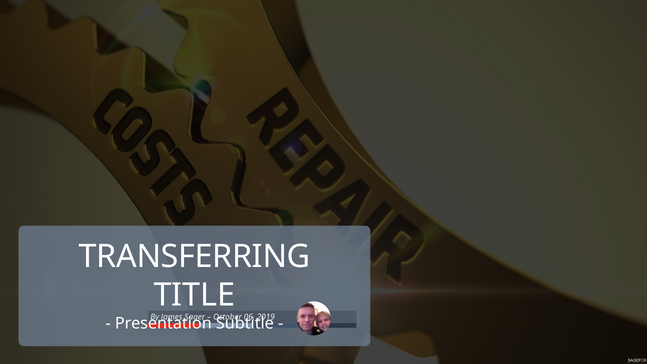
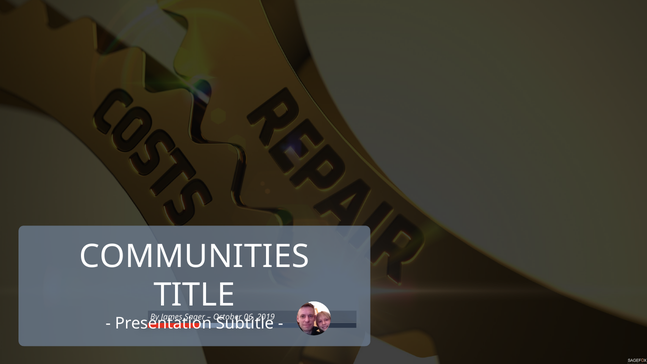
TRANSFERRING: TRANSFERRING -> COMMUNITIES
